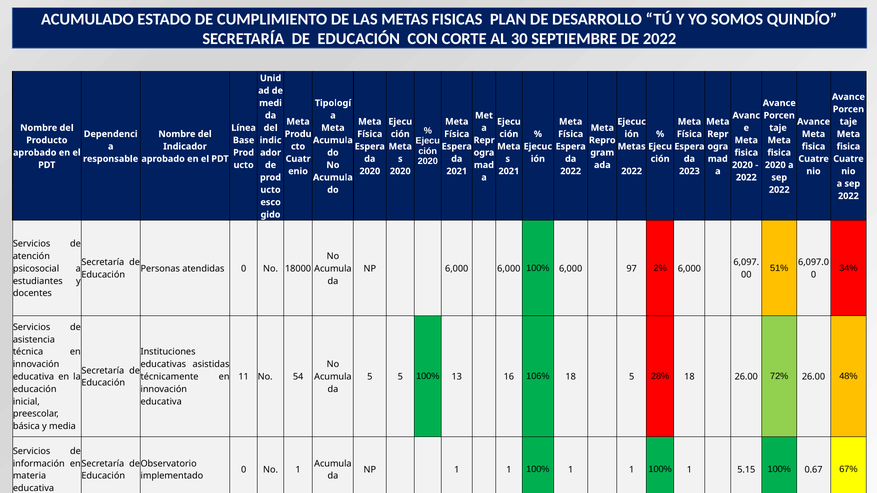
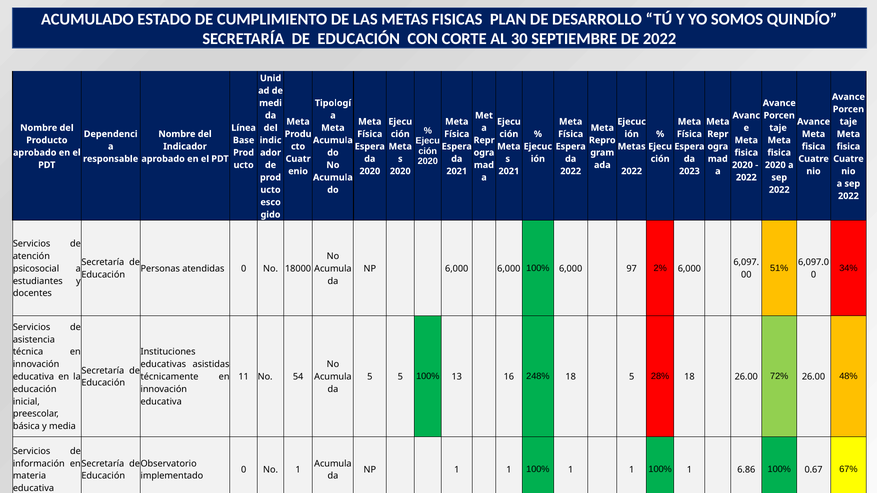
106%: 106% -> 248%
5.15: 5.15 -> 6.86
